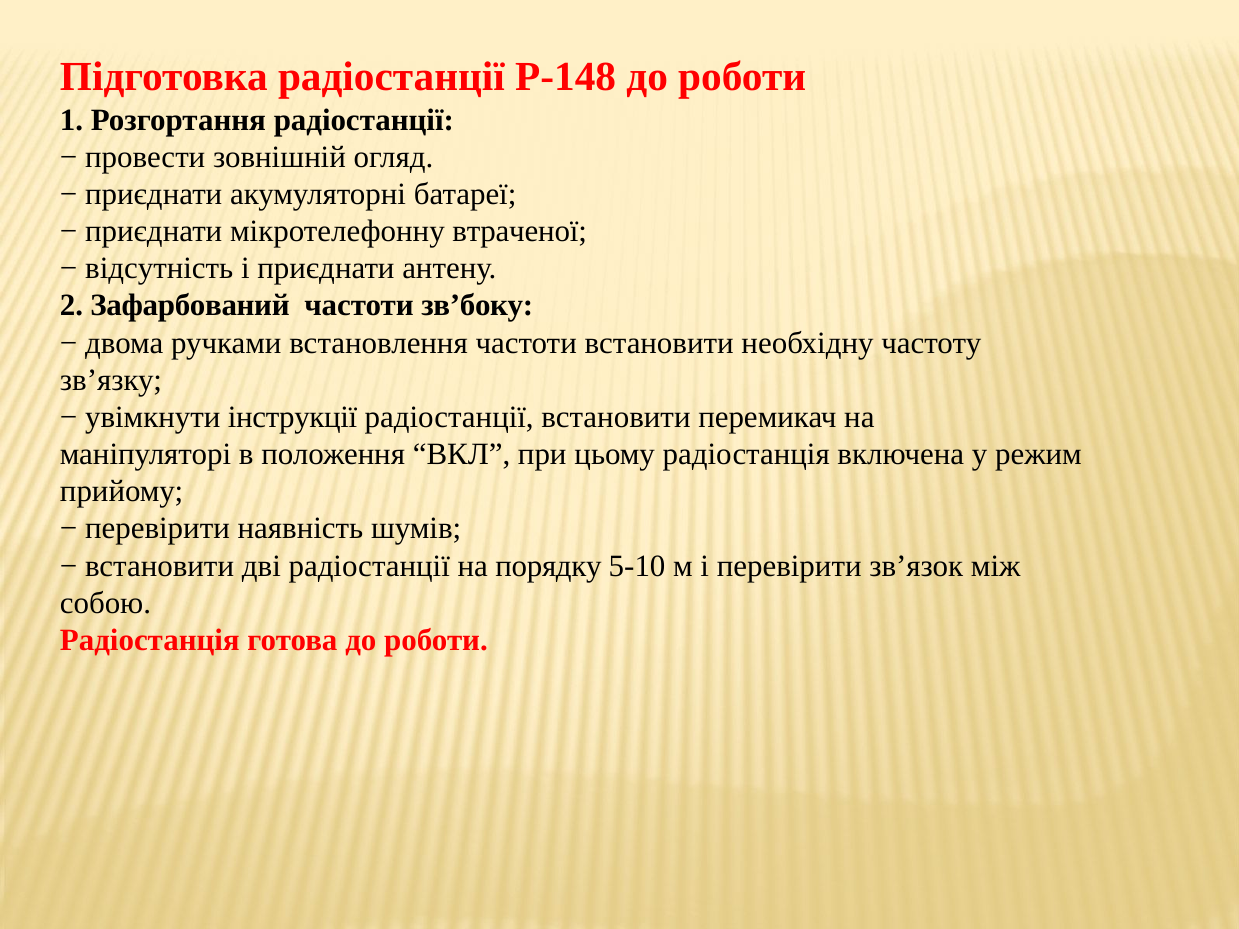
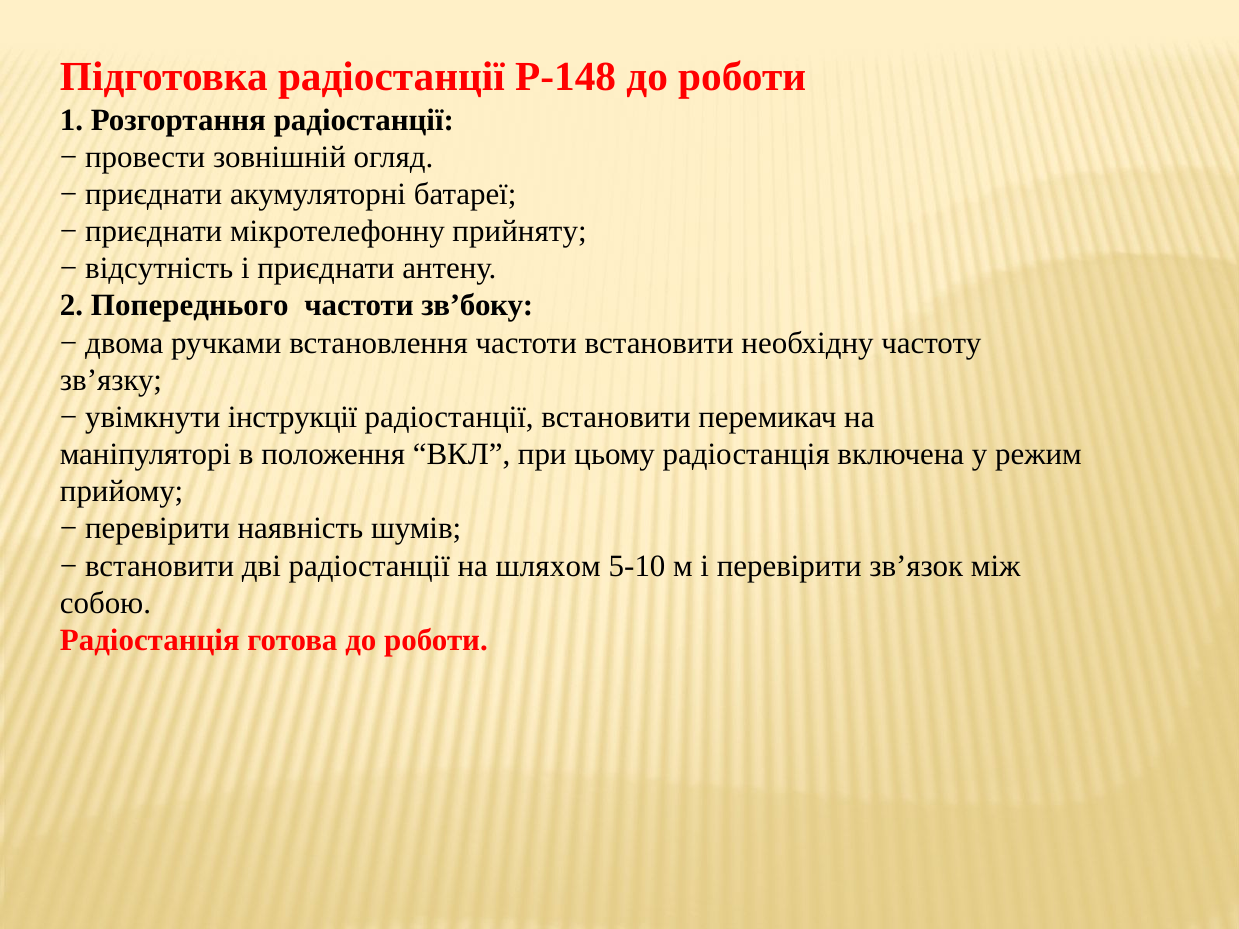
втраченої: втраченої -> прийняту
Зафарбований: Зафарбований -> Попереднього
порядку: порядку -> шляхом
